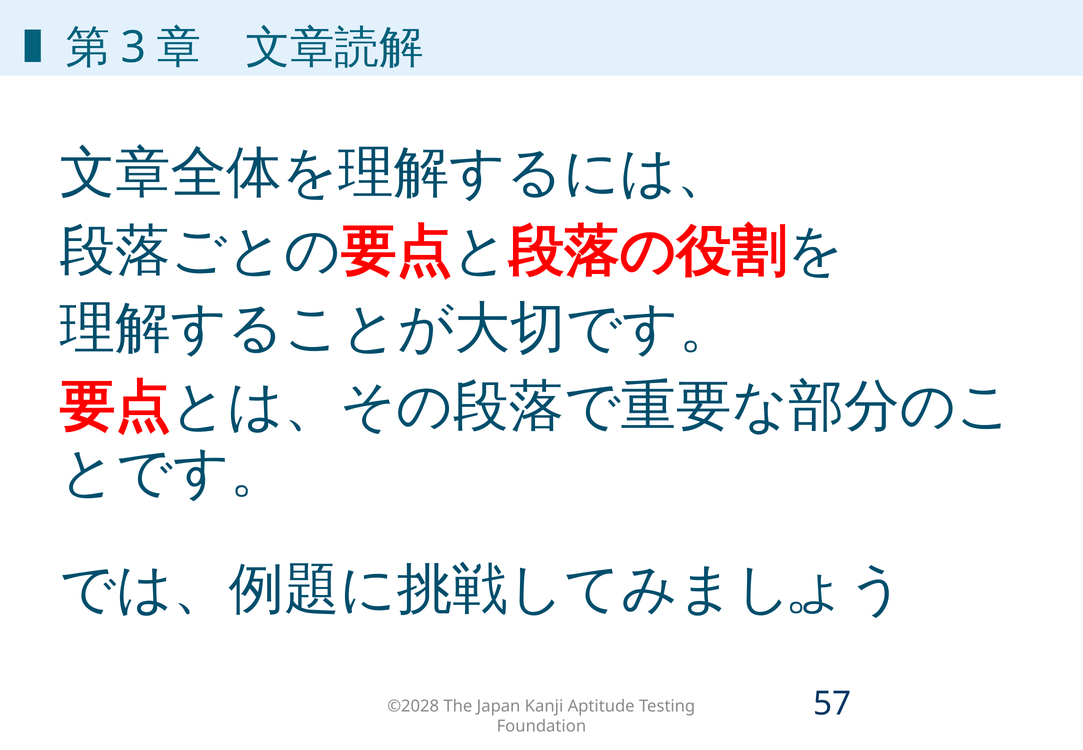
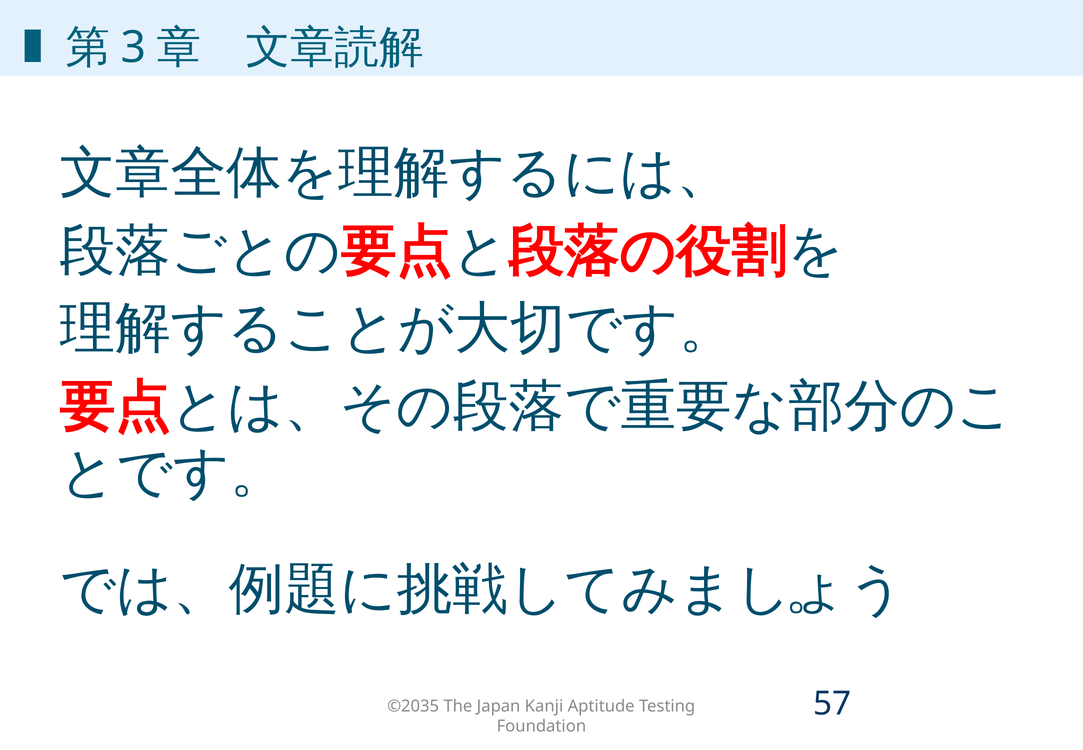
©2028: ©2028 -> ©2035
